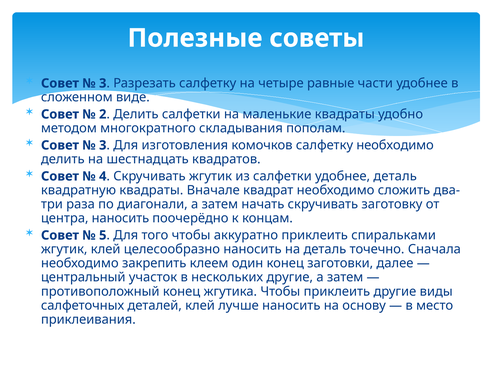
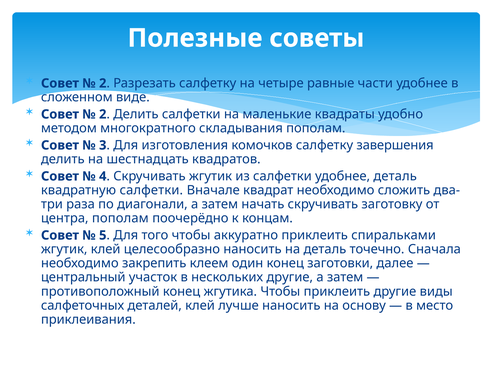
3 at (103, 83): 3 -> 2
салфетку необходимо: необходимо -> завершения
квадратную квадраты: квадраты -> салфетки
центра наносить: наносить -> пополам
